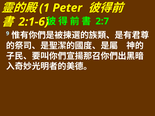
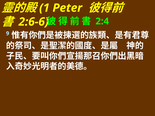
2:1-6: 2:1-6 -> 2:6-6
2:7: 2:7 -> 2:4
